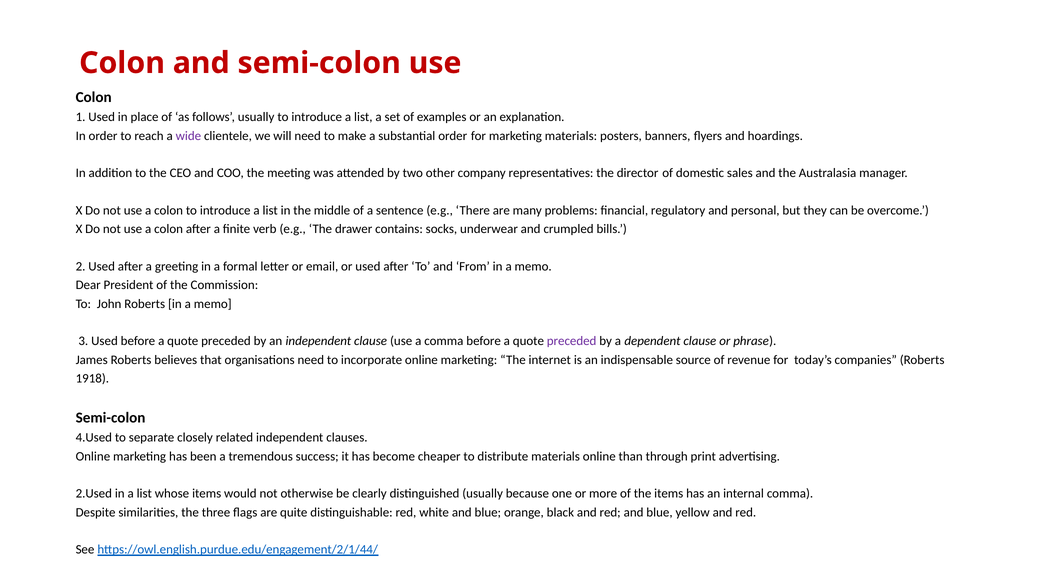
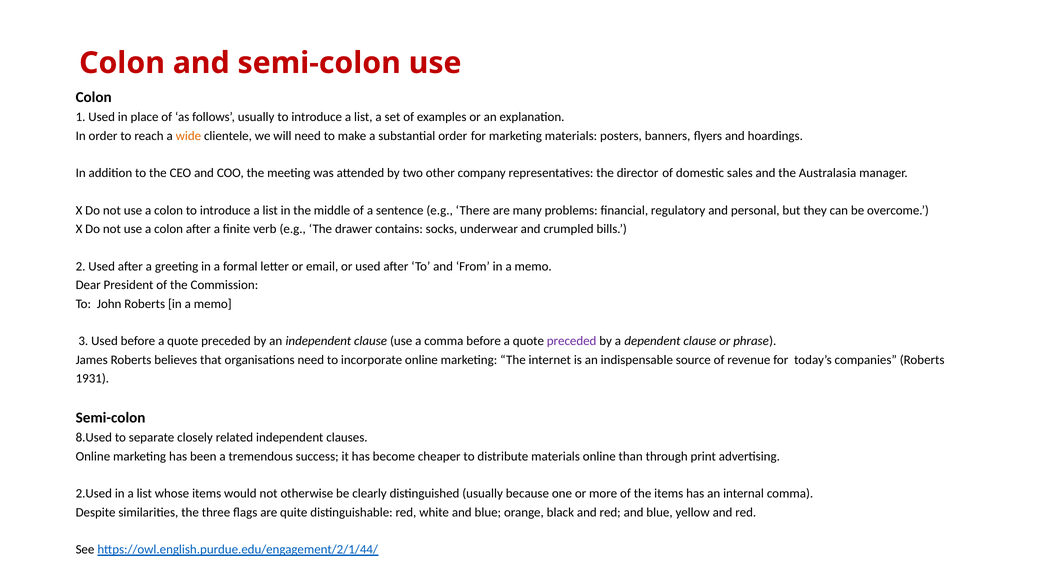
wide colour: purple -> orange
1918: 1918 -> 1931
4.Used: 4.Used -> 8.Used
